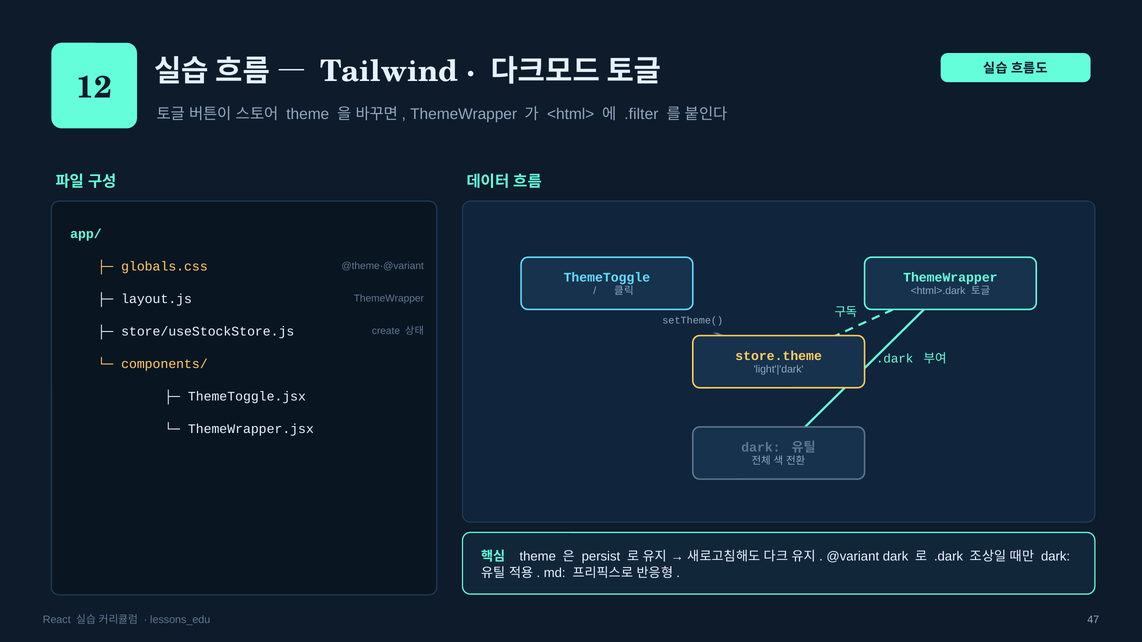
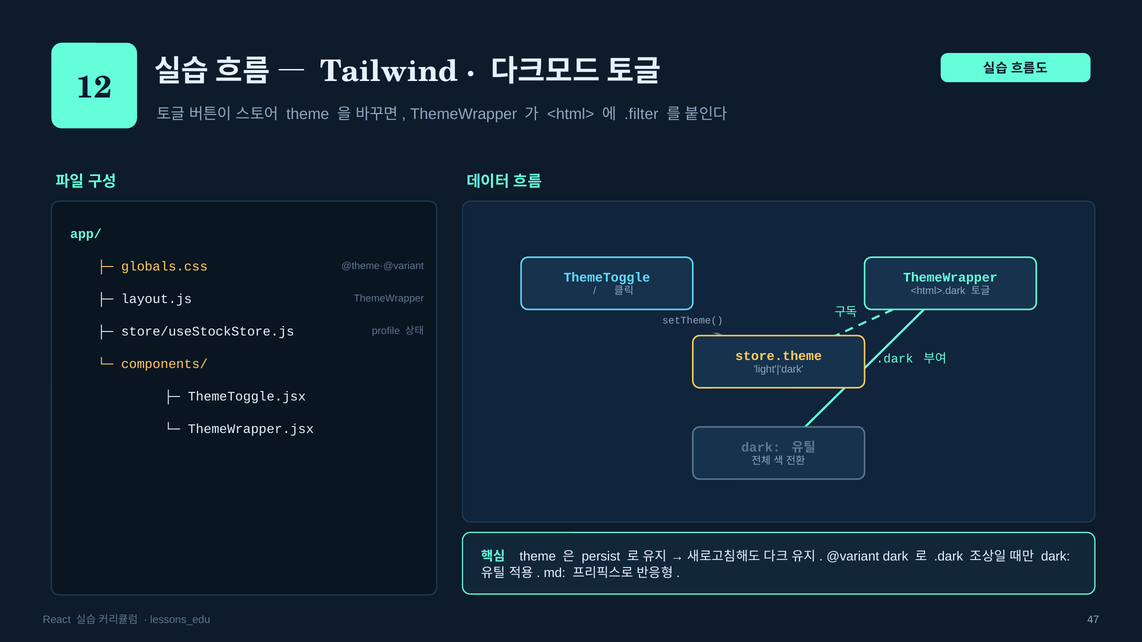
create: create -> profile
